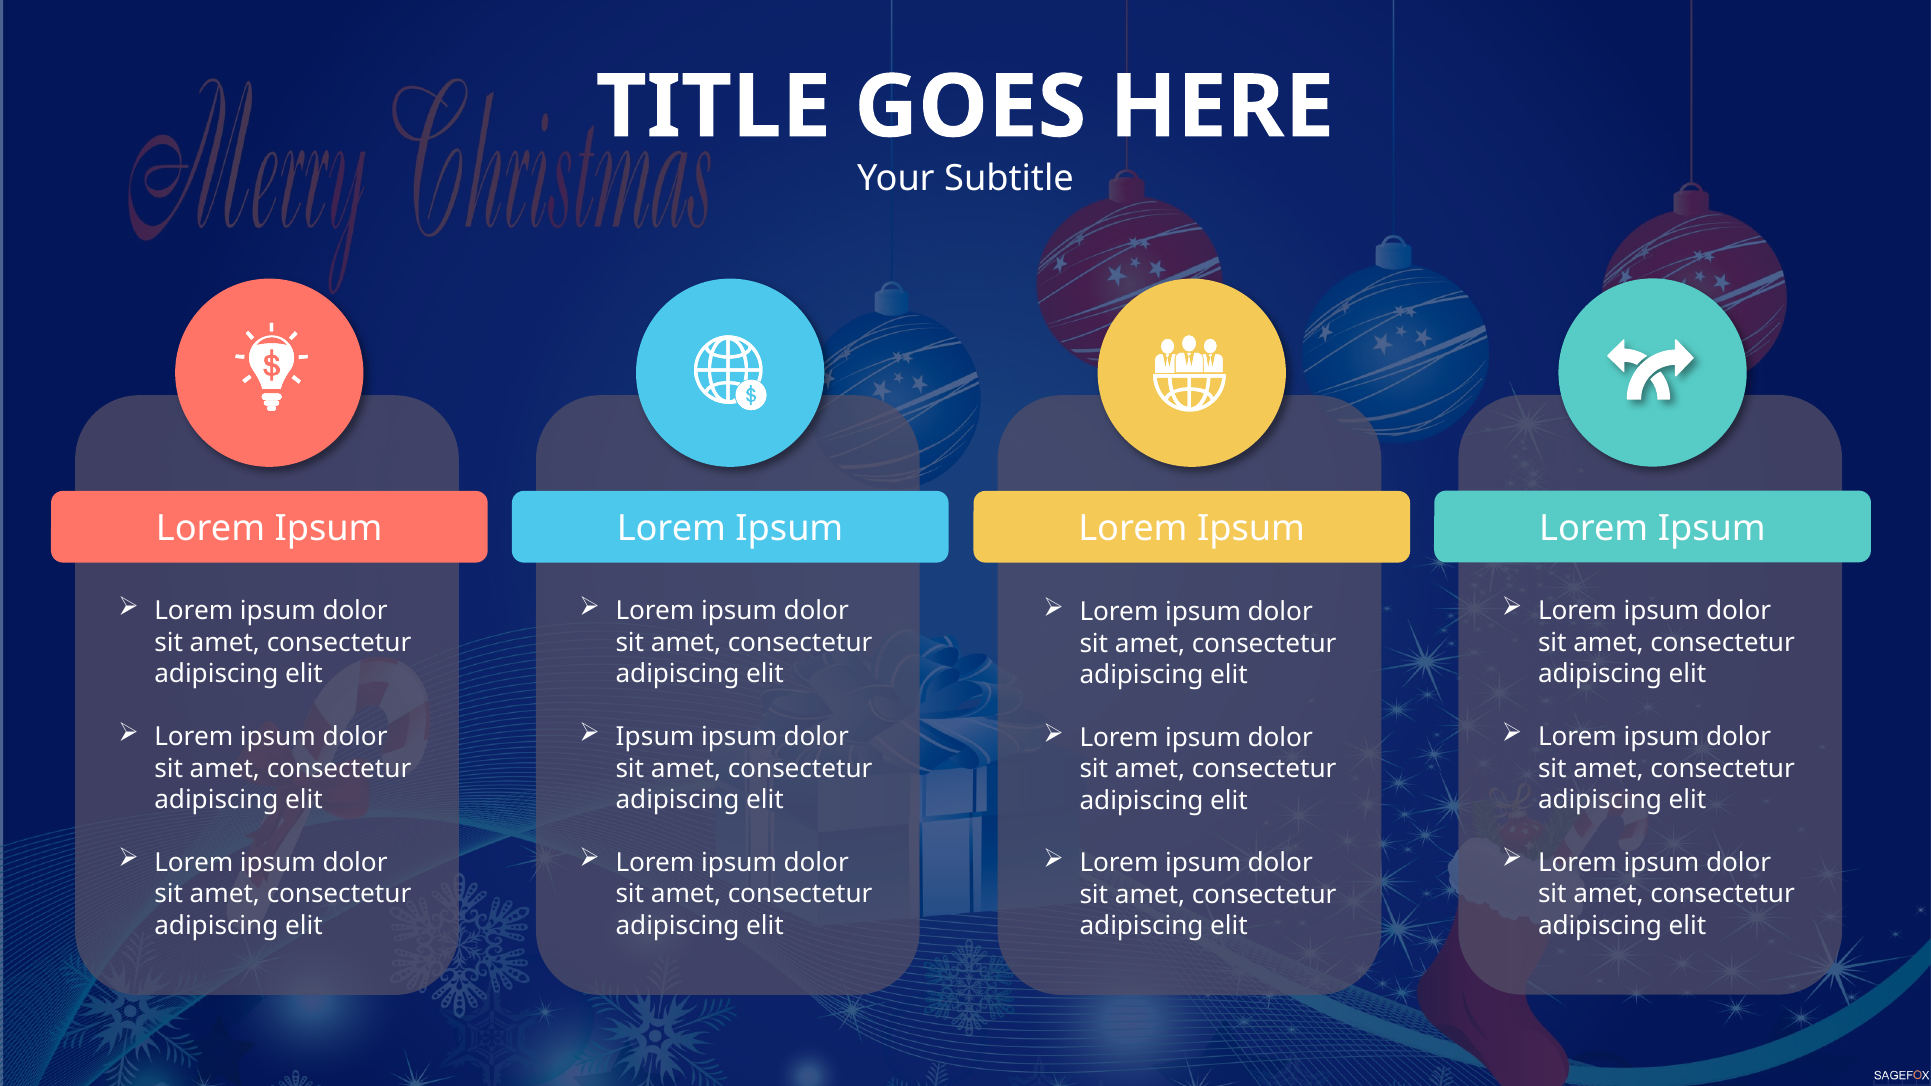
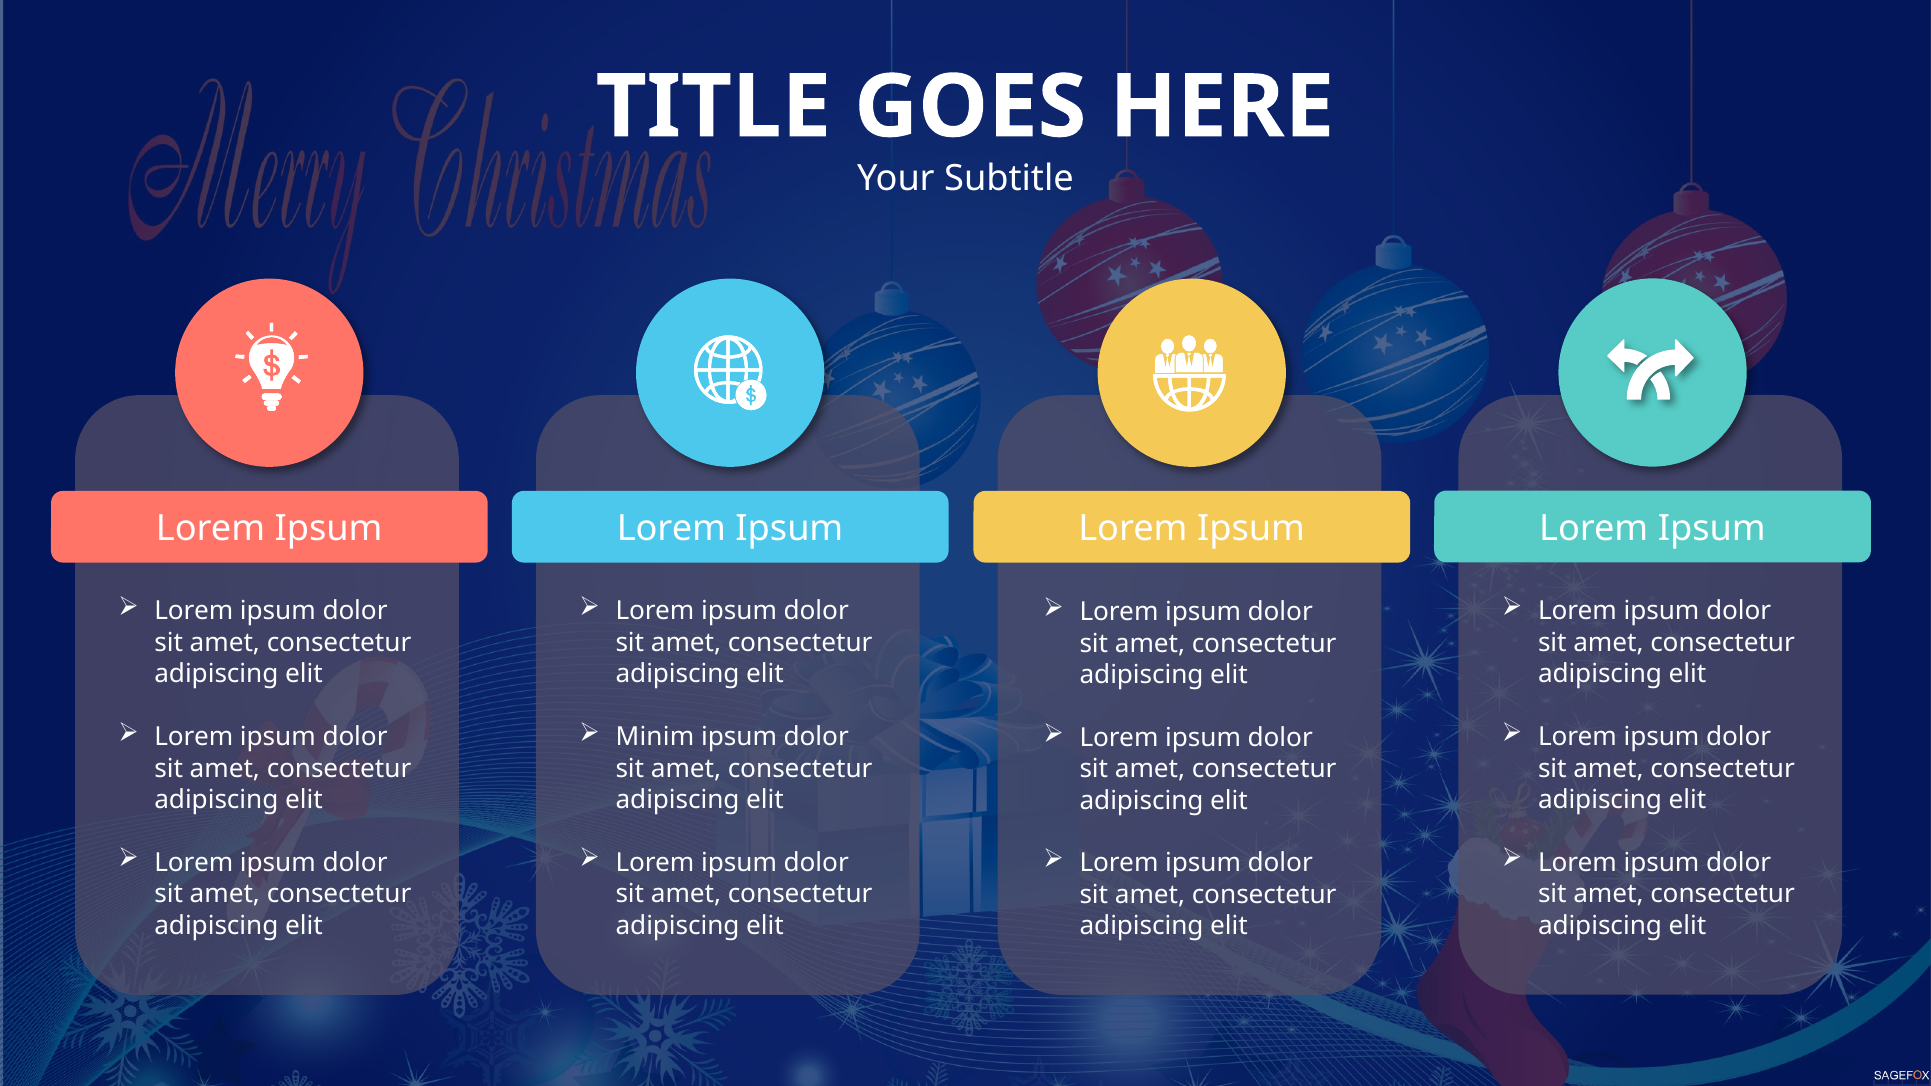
Ipsum at (655, 737): Ipsum -> Minim
